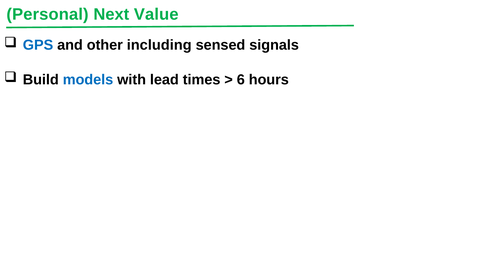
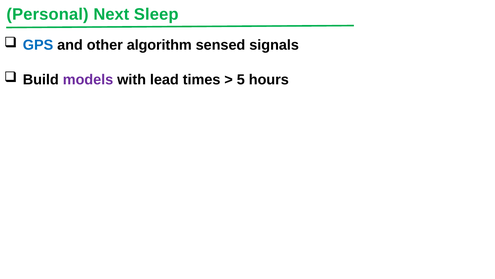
Value: Value -> Sleep
including: including -> algorithm
models colour: blue -> purple
6: 6 -> 5
